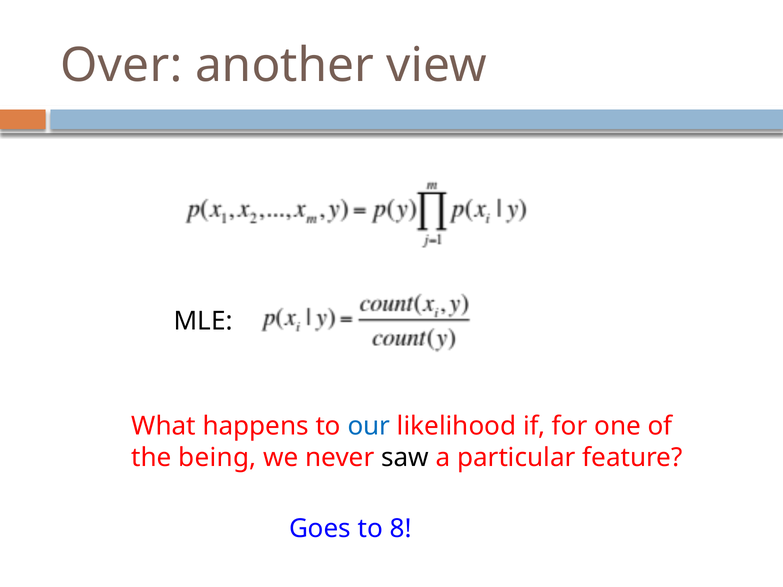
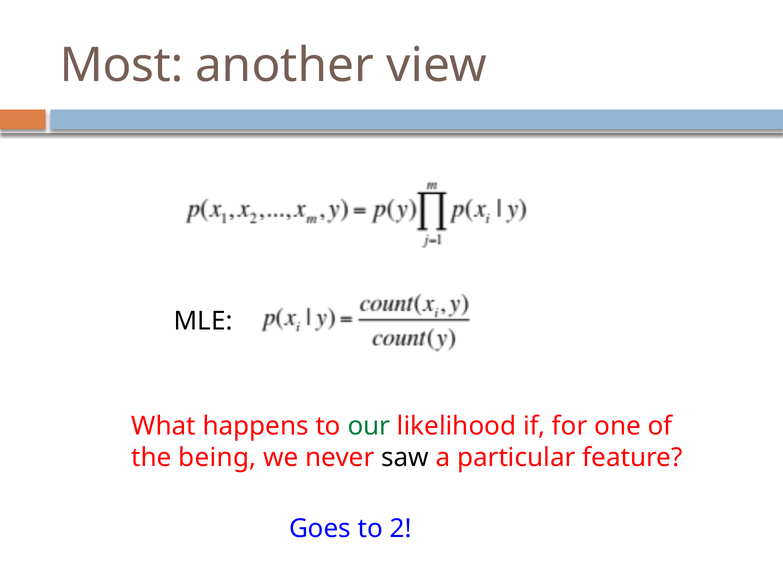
Over: Over -> Most
our colour: blue -> green
8: 8 -> 2
